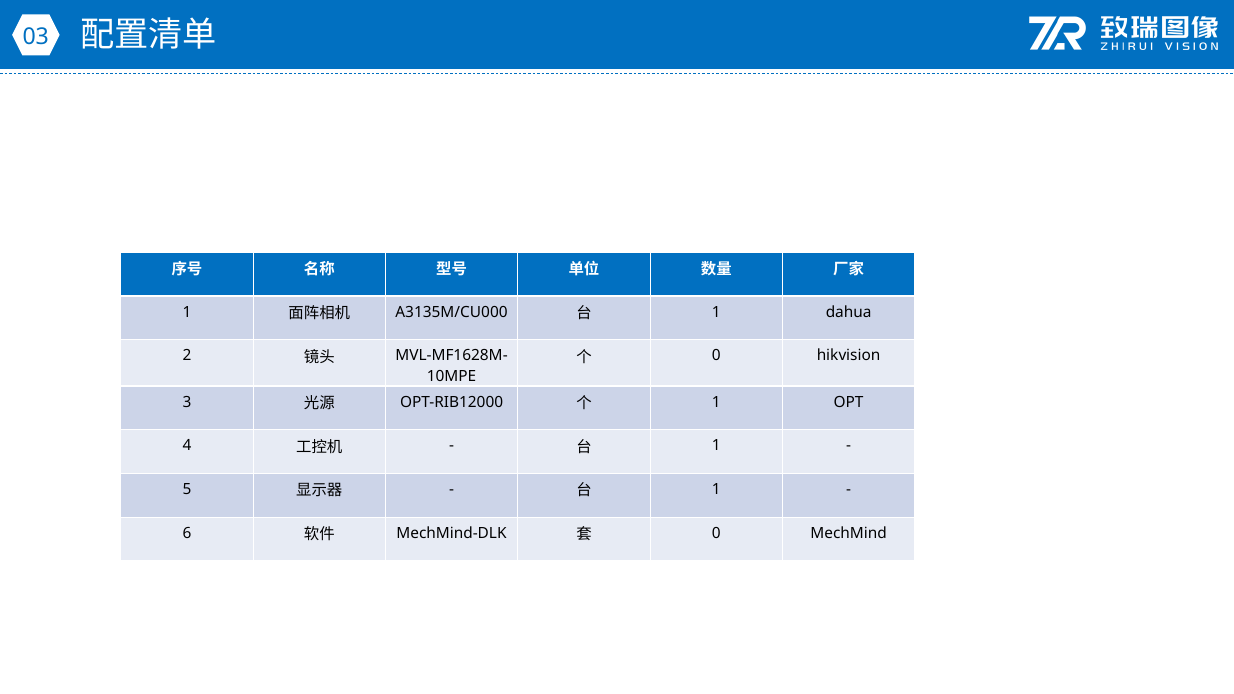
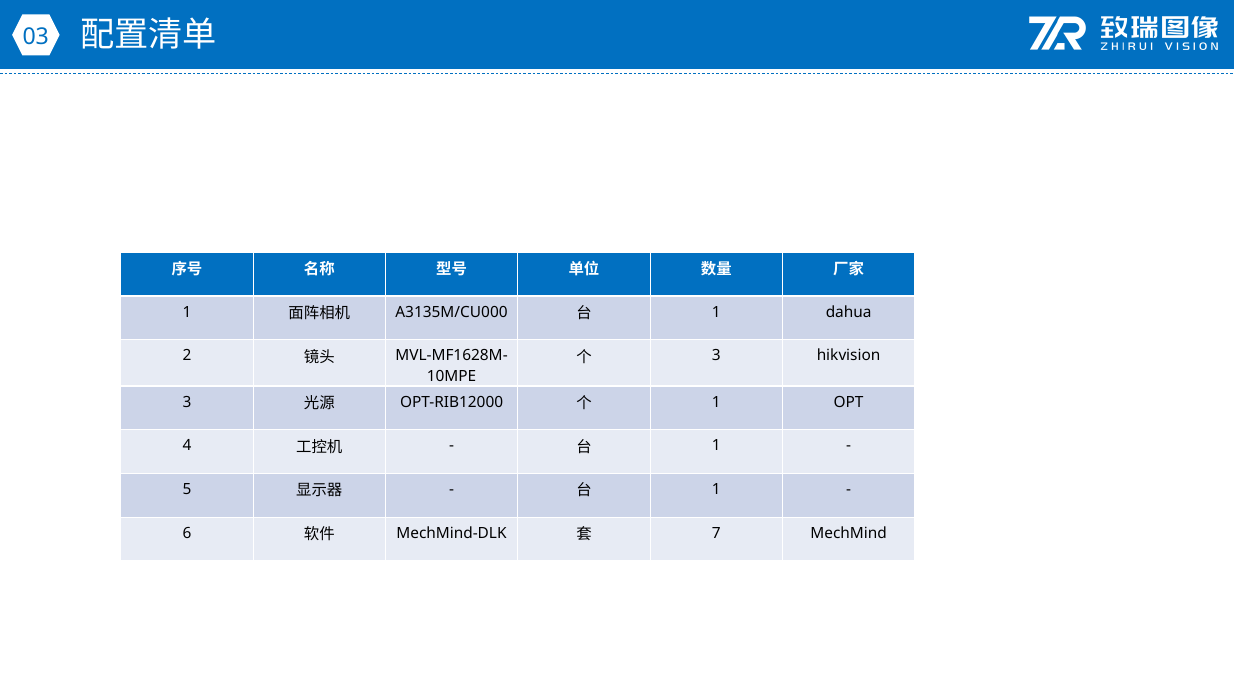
0 at (716, 356): 0 -> 3
0 at (716, 533): 0 -> 7
